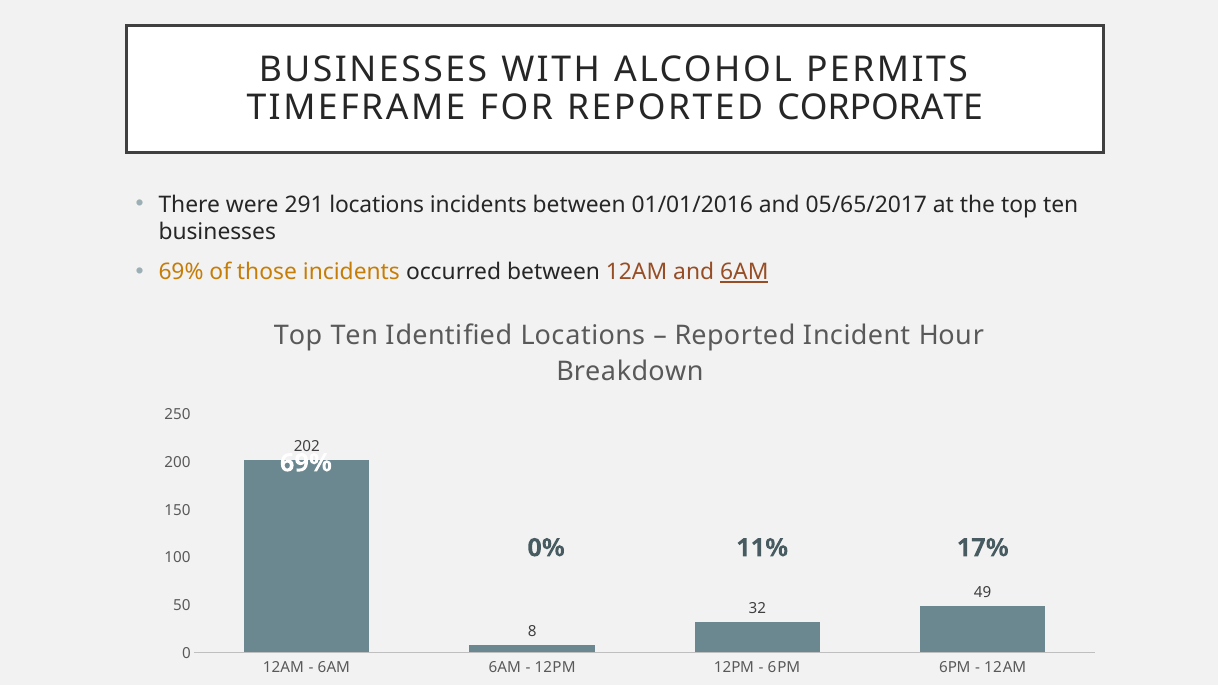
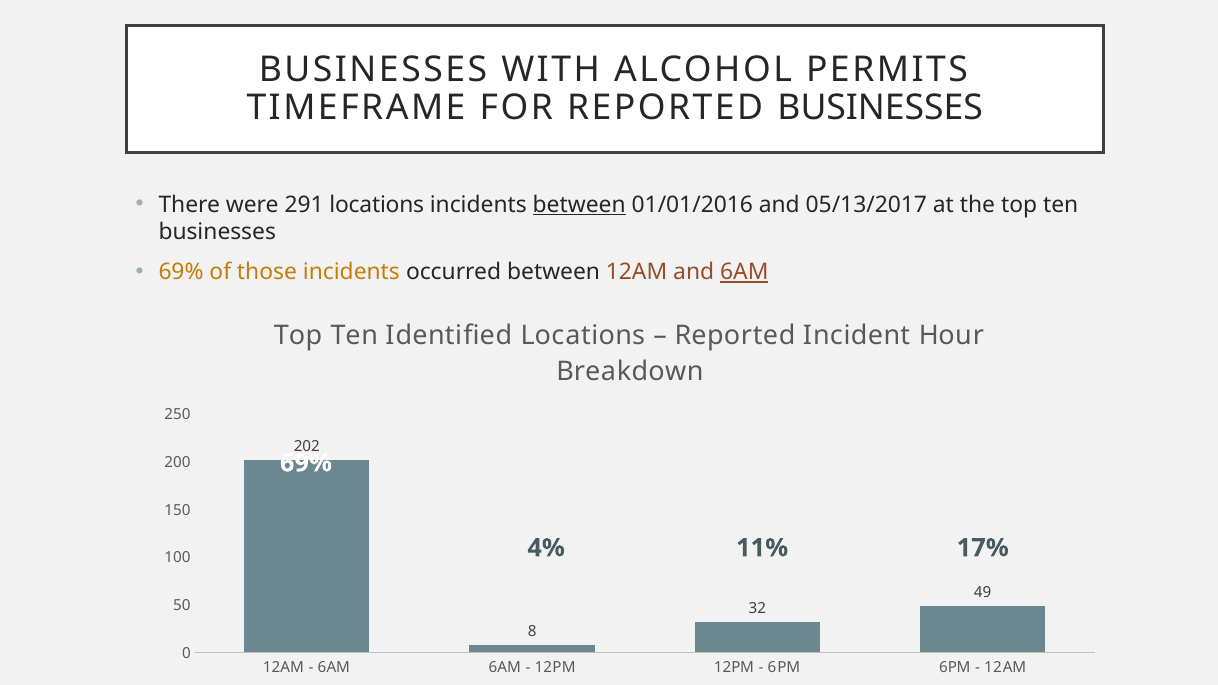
REPORTED CORPORATE: CORPORATE -> BUSINESSES
between at (579, 205) underline: none -> present
05/65/2017: 05/65/2017 -> 05/13/2017
0%: 0% -> 4%
